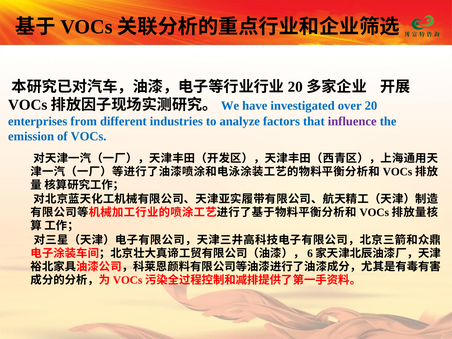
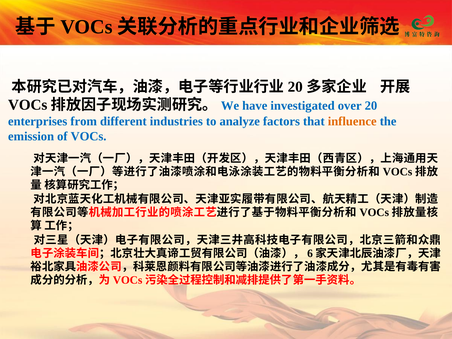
influence colour: purple -> orange
